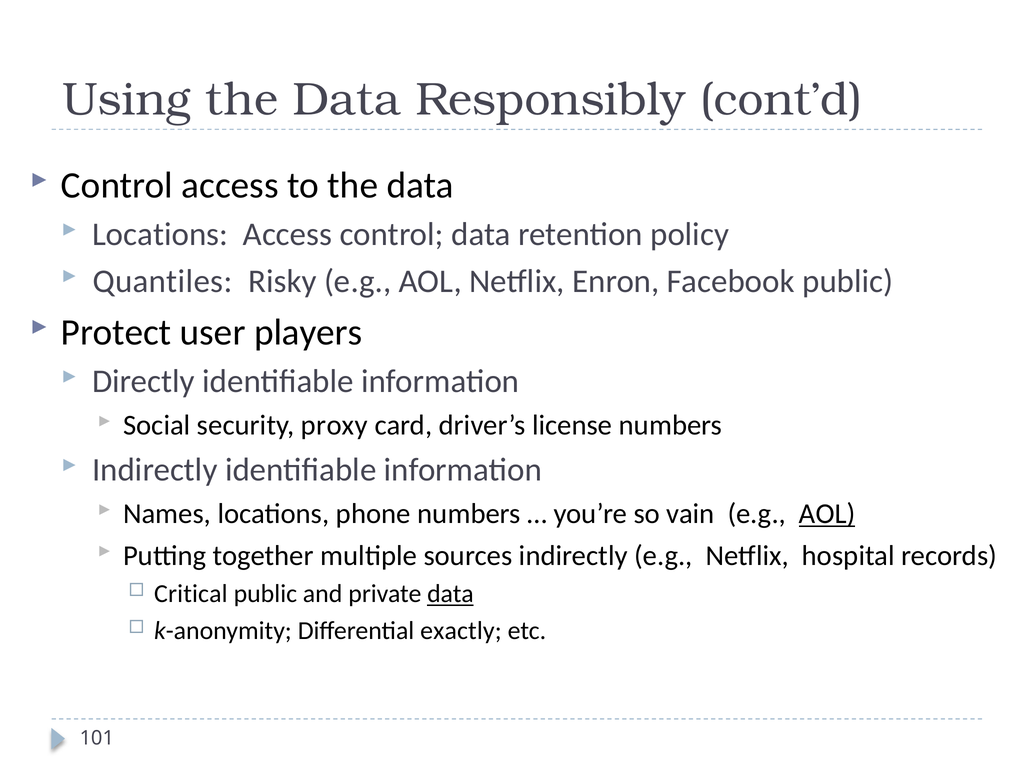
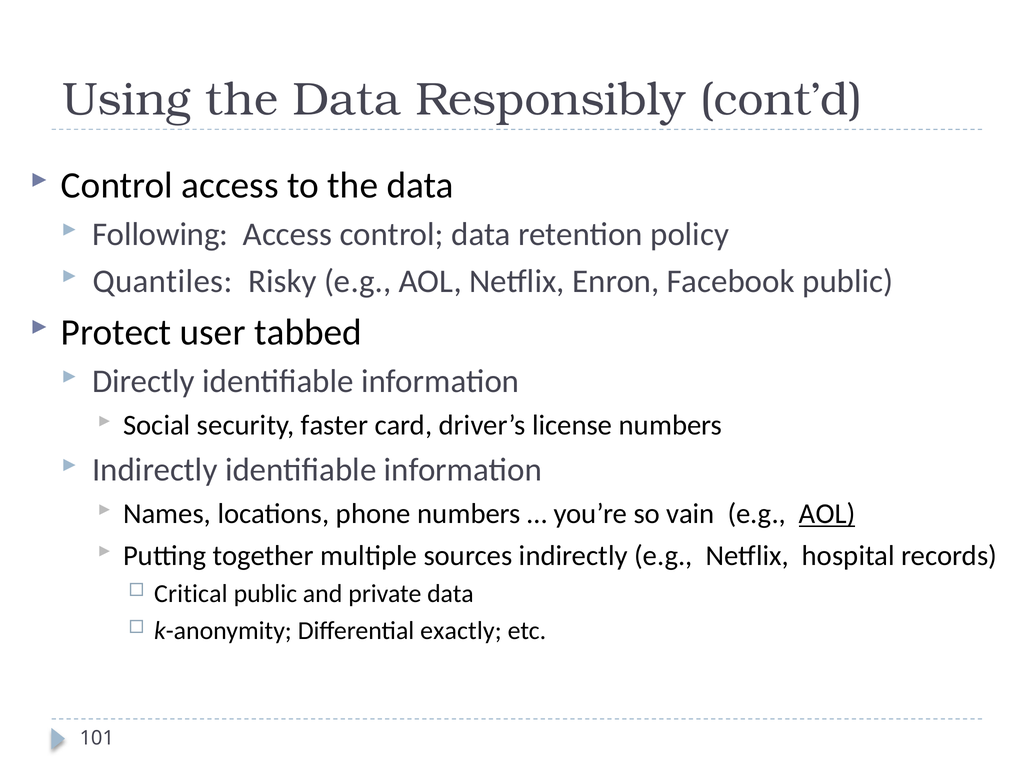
Locations at (160, 234): Locations -> Following
players: players -> tabbed
proxy: proxy -> faster
data at (450, 594) underline: present -> none
